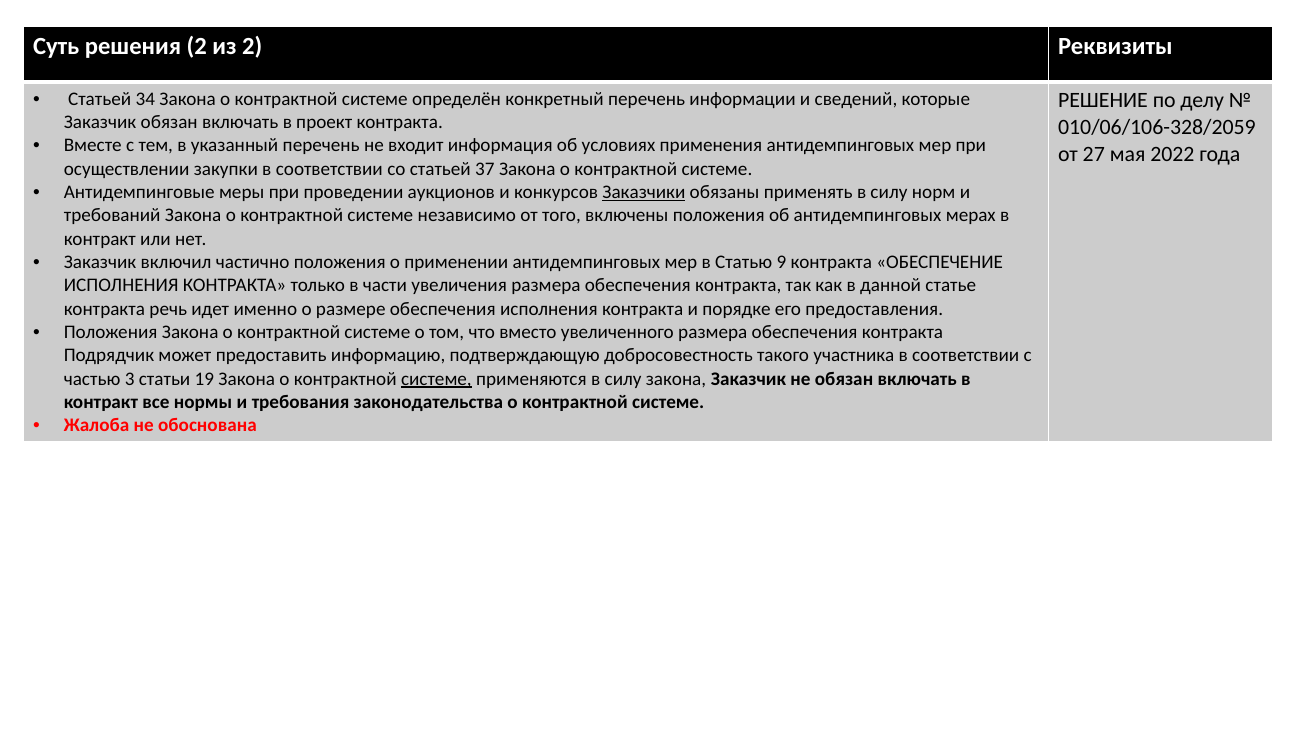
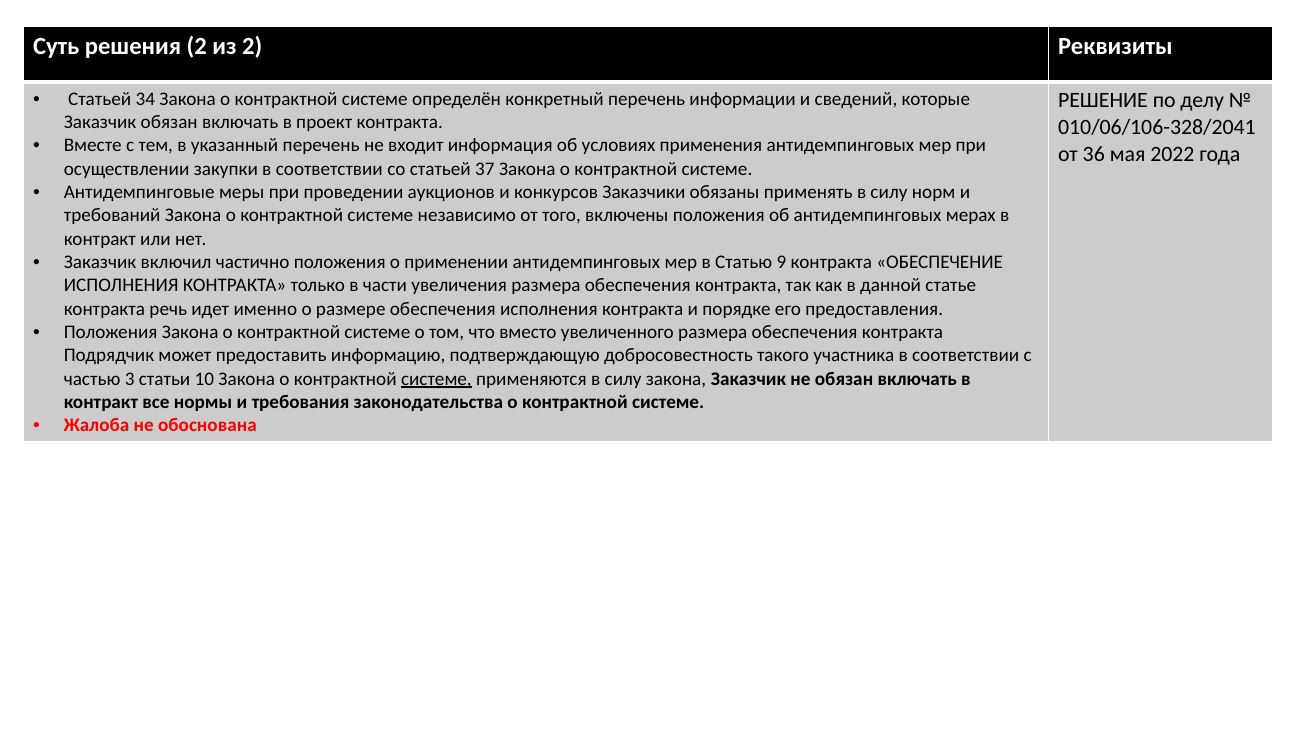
010/06/106-328/2059: 010/06/106-328/2059 -> 010/06/106-328/2041
27: 27 -> 36
Заказчики underline: present -> none
19: 19 -> 10
